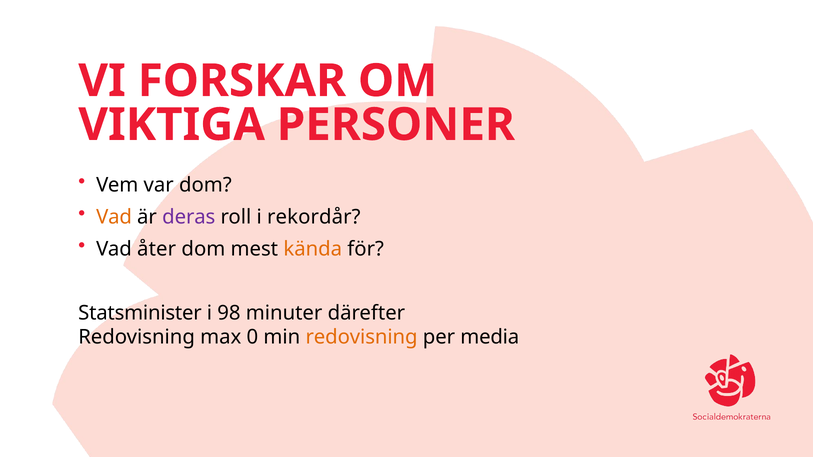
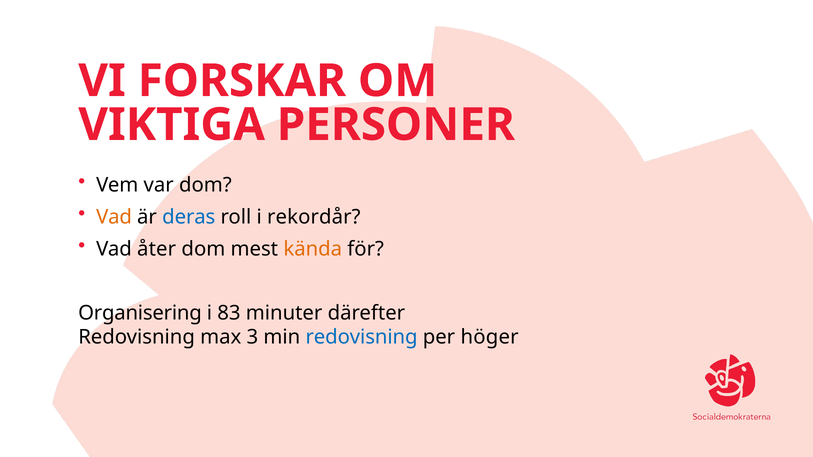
deras colour: purple -> blue
Statsminister: Statsminister -> Organisering
98: 98 -> 83
0: 0 -> 3
redovisning at (362, 338) colour: orange -> blue
media: media -> höger
